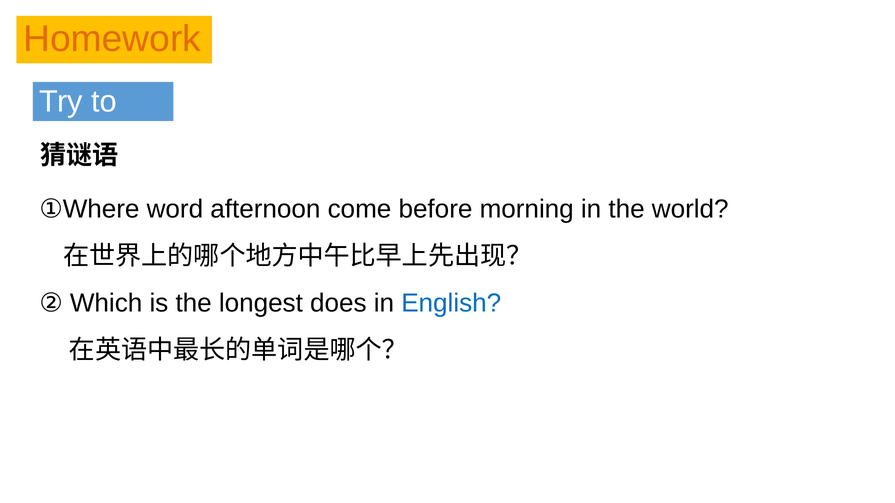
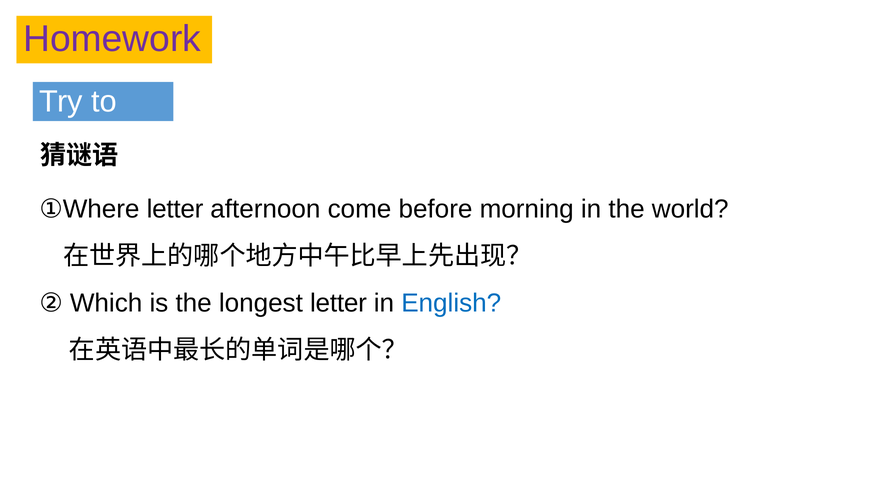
Homework colour: orange -> purple
①Where word: word -> letter
longest does: does -> letter
